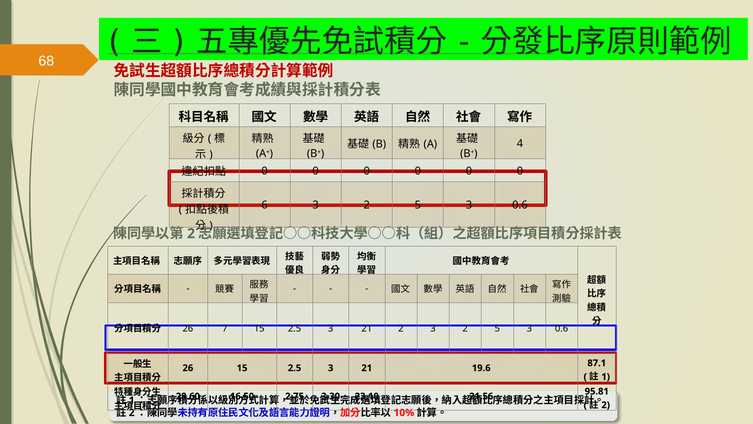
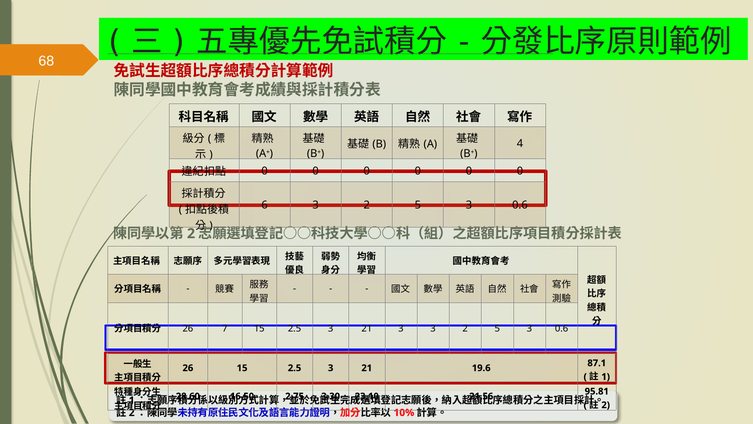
21 2: 2 -> 3
